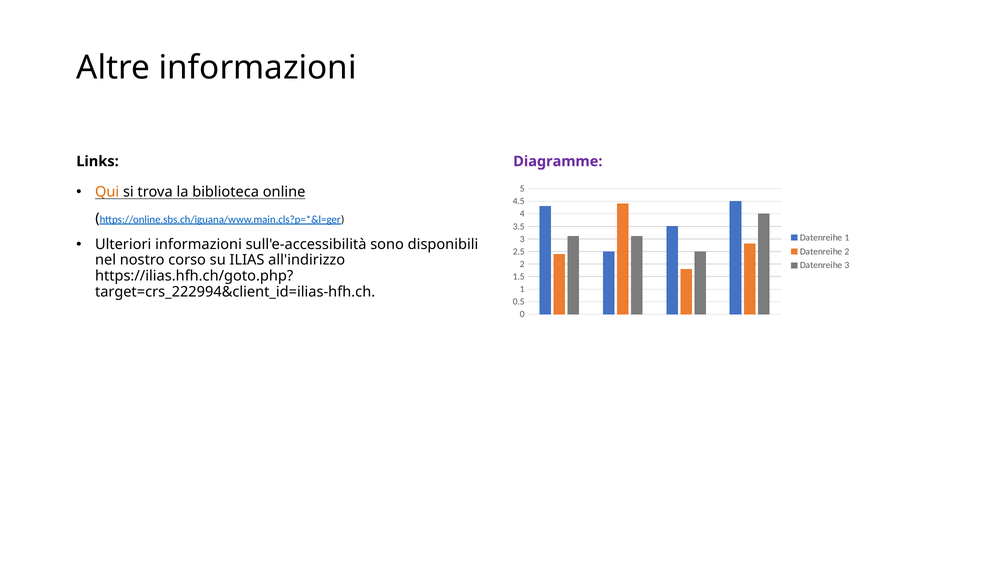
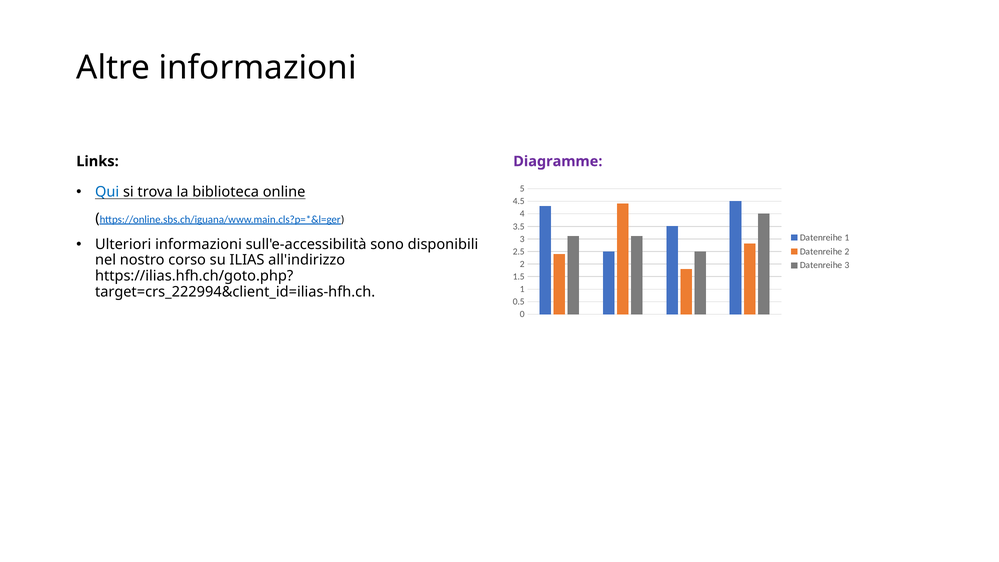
Qui colour: orange -> blue
